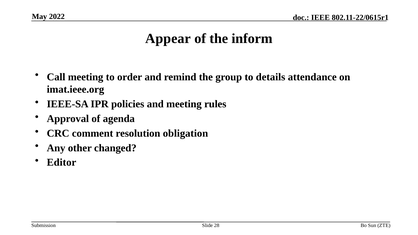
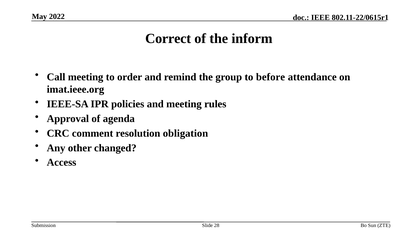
Appear: Appear -> Correct
details: details -> before
Editor: Editor -> Access
